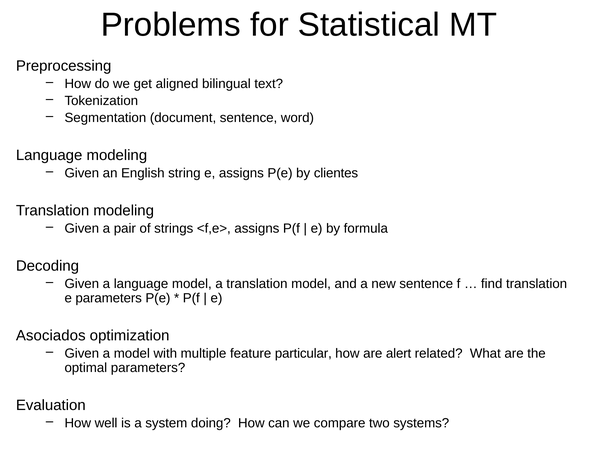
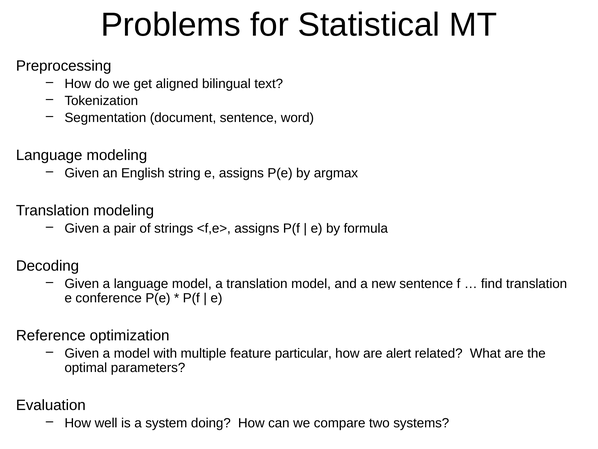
clientes: clientes -> argmax
e parameters: parameters -> conference
Asociados: Asociados -> Reference
